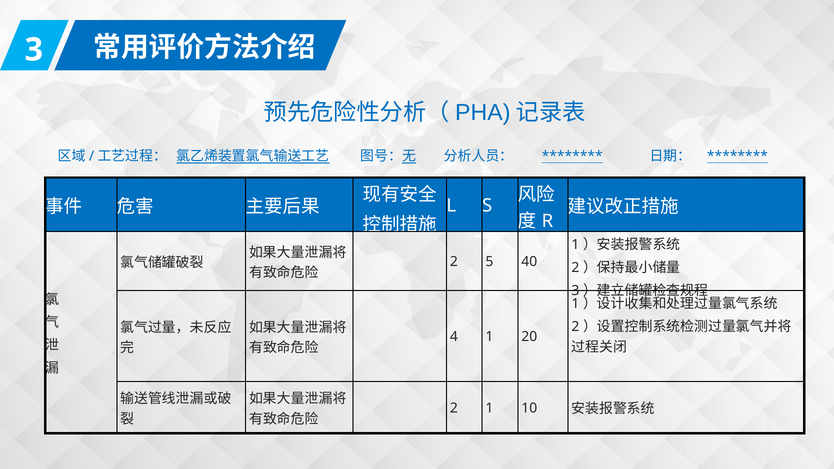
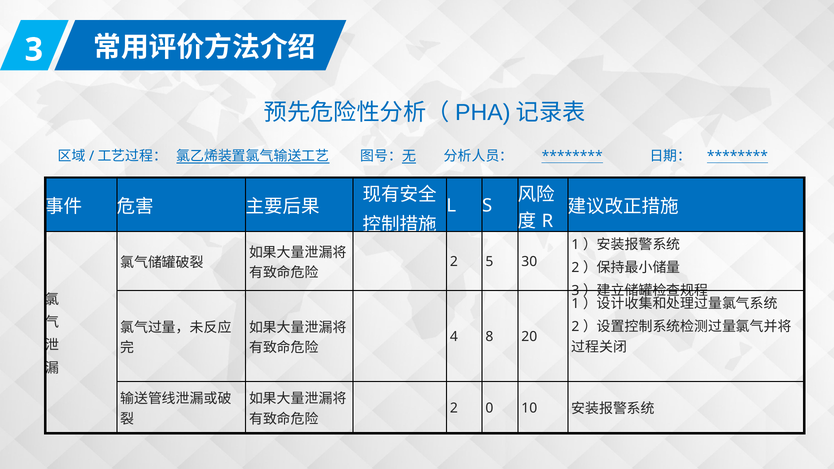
40: 40 -> 30
4 1: 1 -> 8
2 1: 1 -> 0
